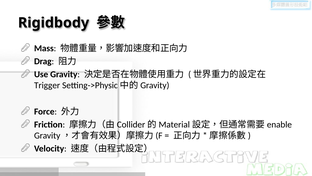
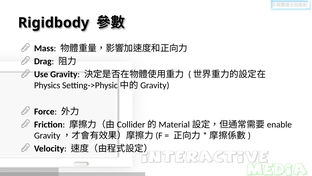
Trigger: Trigger -> Physics
